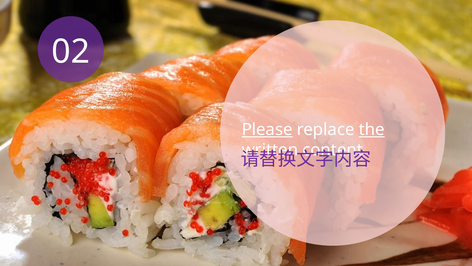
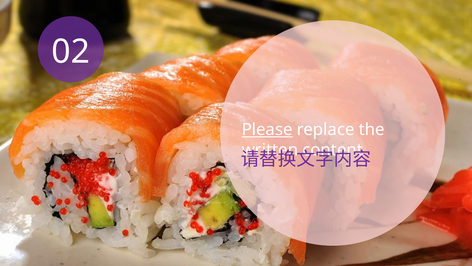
the underline: present -> none
